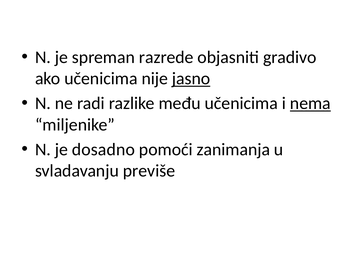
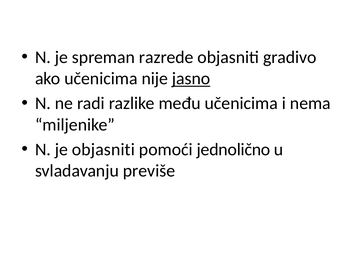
nema underline: present -> none
je dosadno: dosadno -> objasniti
zanimanja: zanimanja -> jednolično
